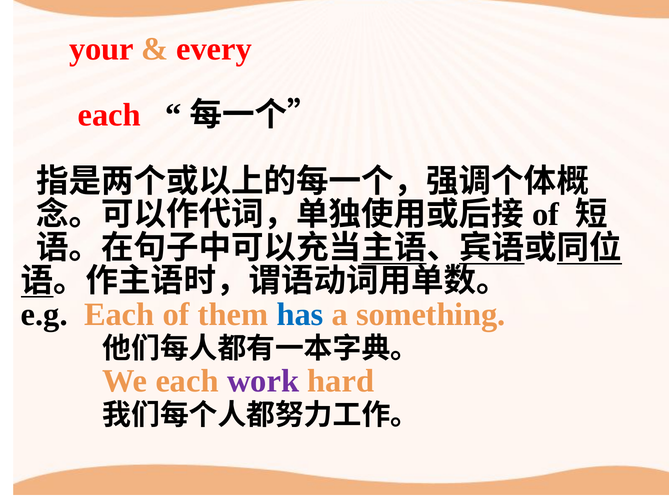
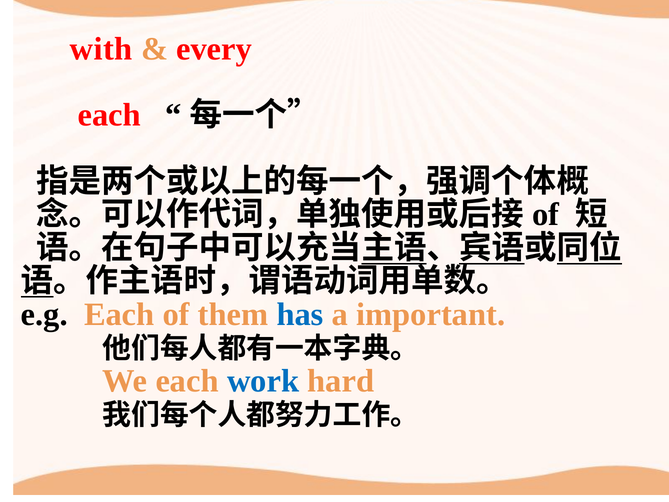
your: your -> with
something: something -> important
work colour: purple -> blue
